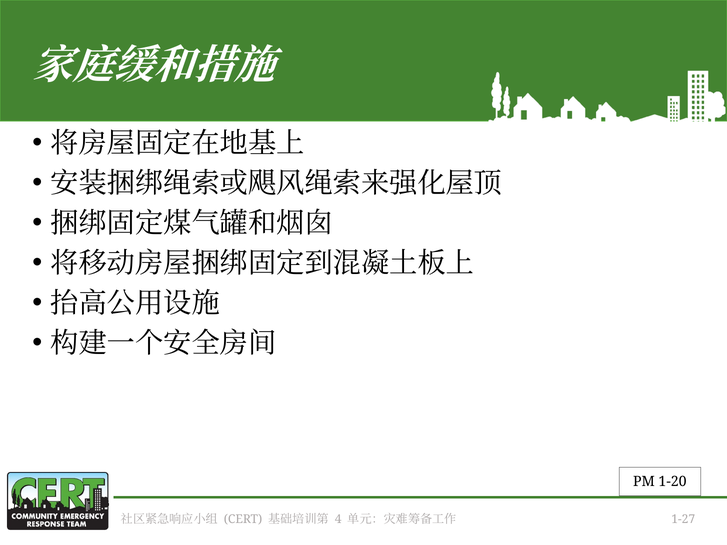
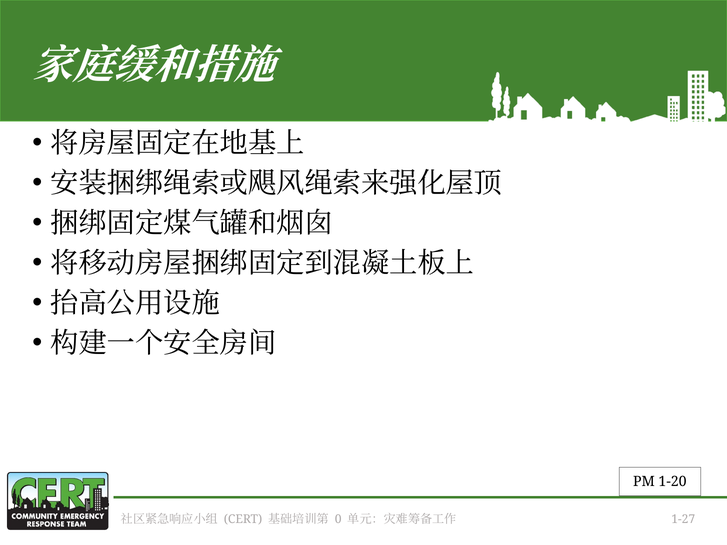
4: 4 -> 0
